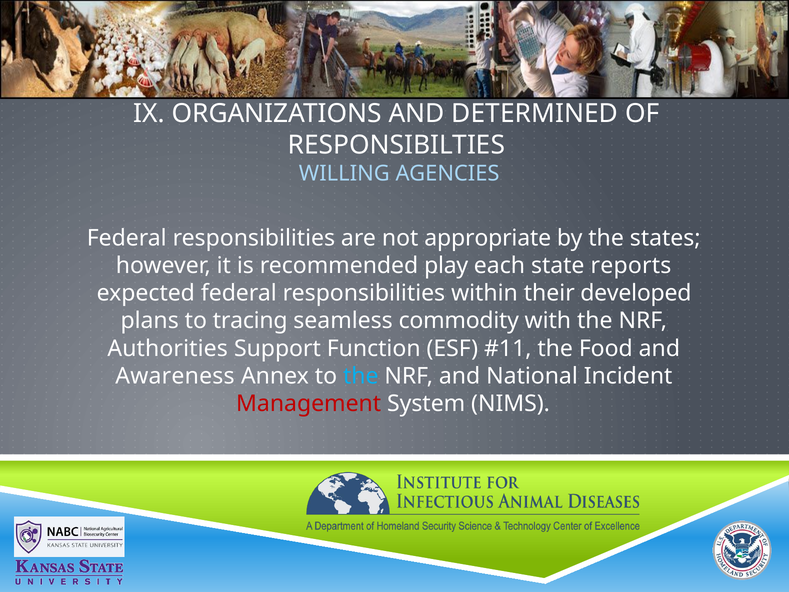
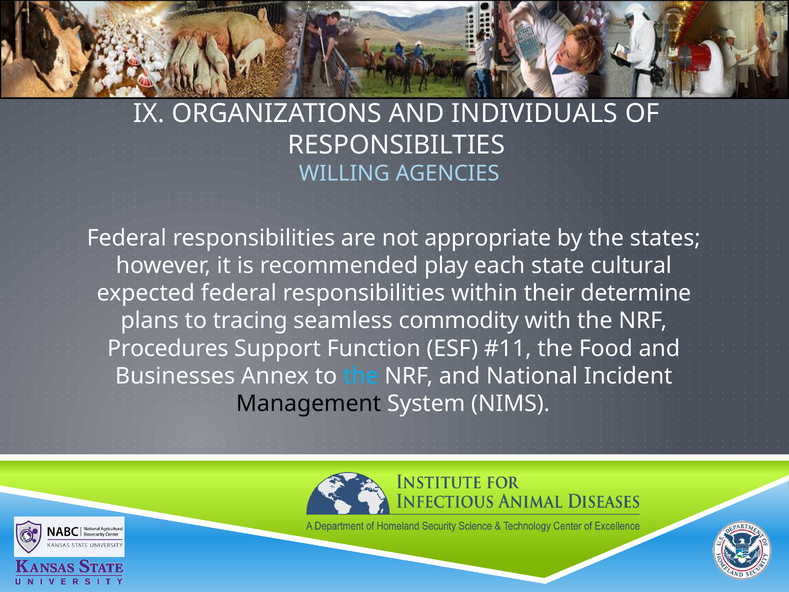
DETERMINED: DETERMINED -> INDIVIDUALS
reports: reports -> cultural
developed: developed -> determine
Authorities: Authorities -> Procedures
Awareness: Awareness -> Businesses
Management colour: red -> black
